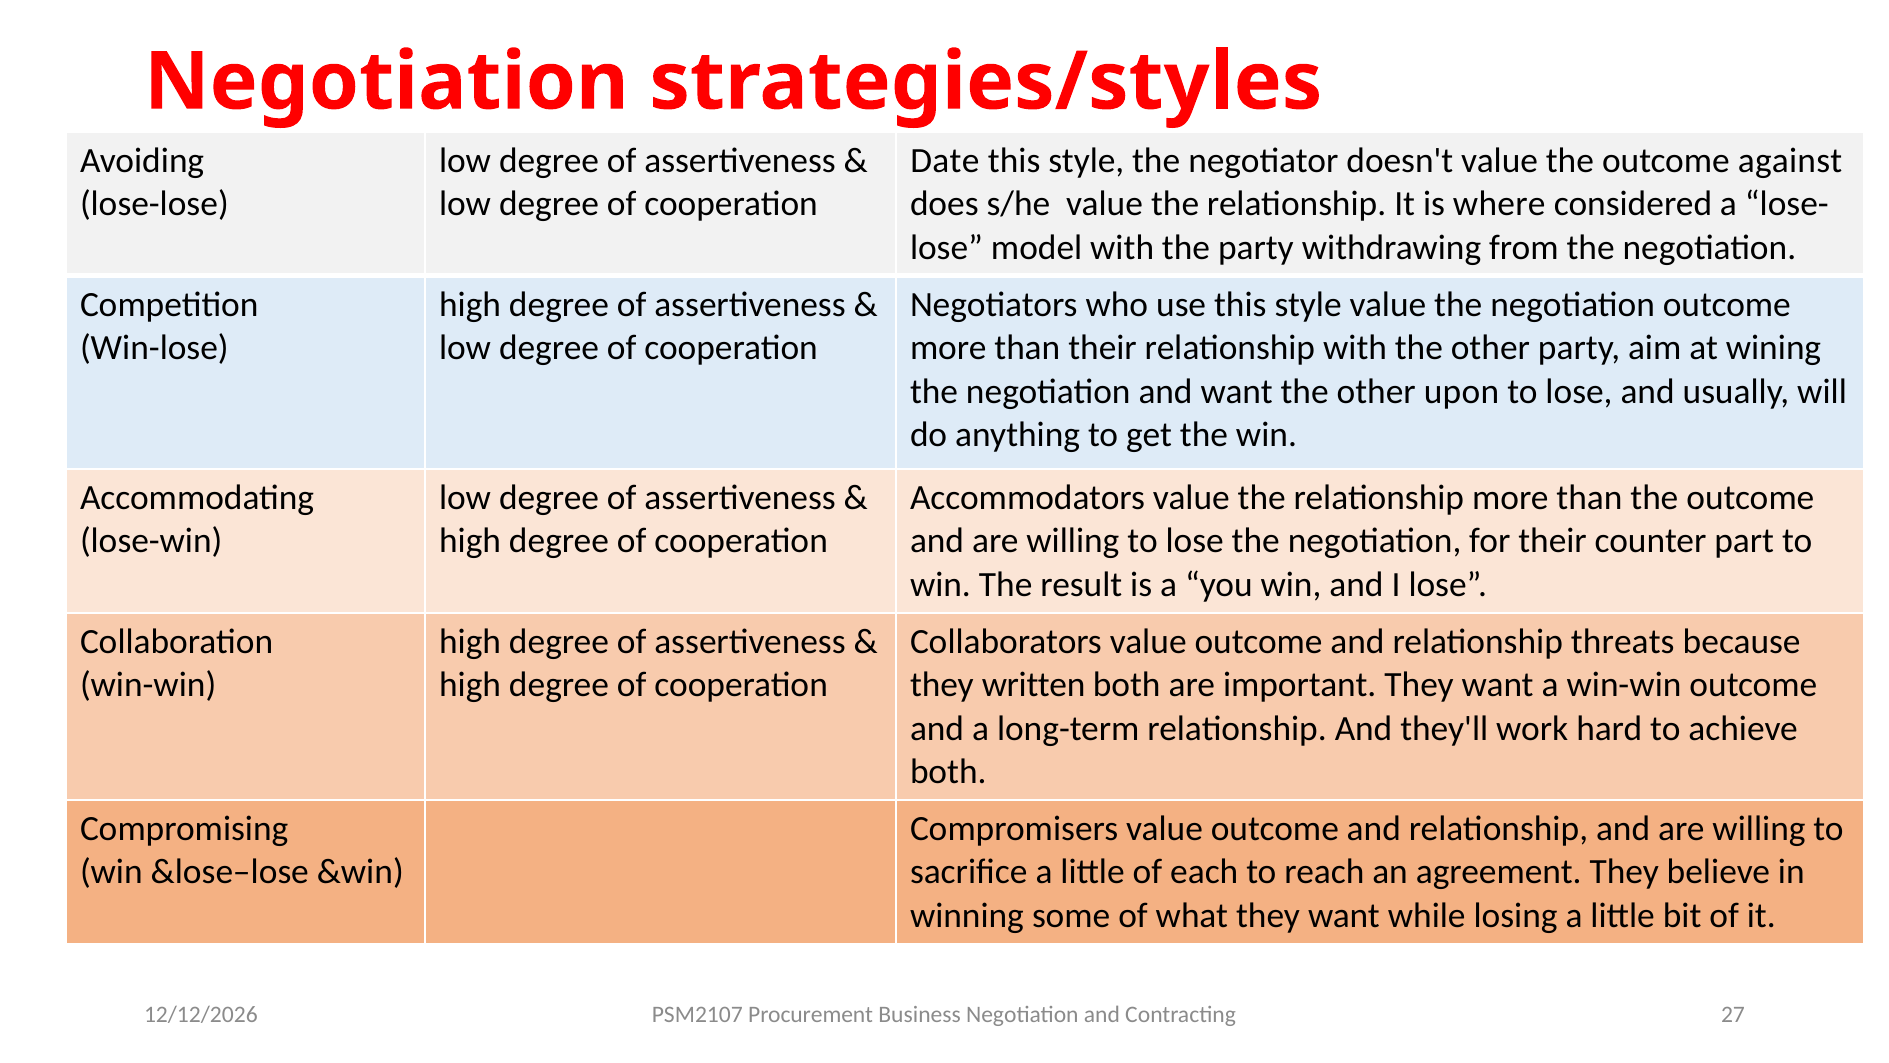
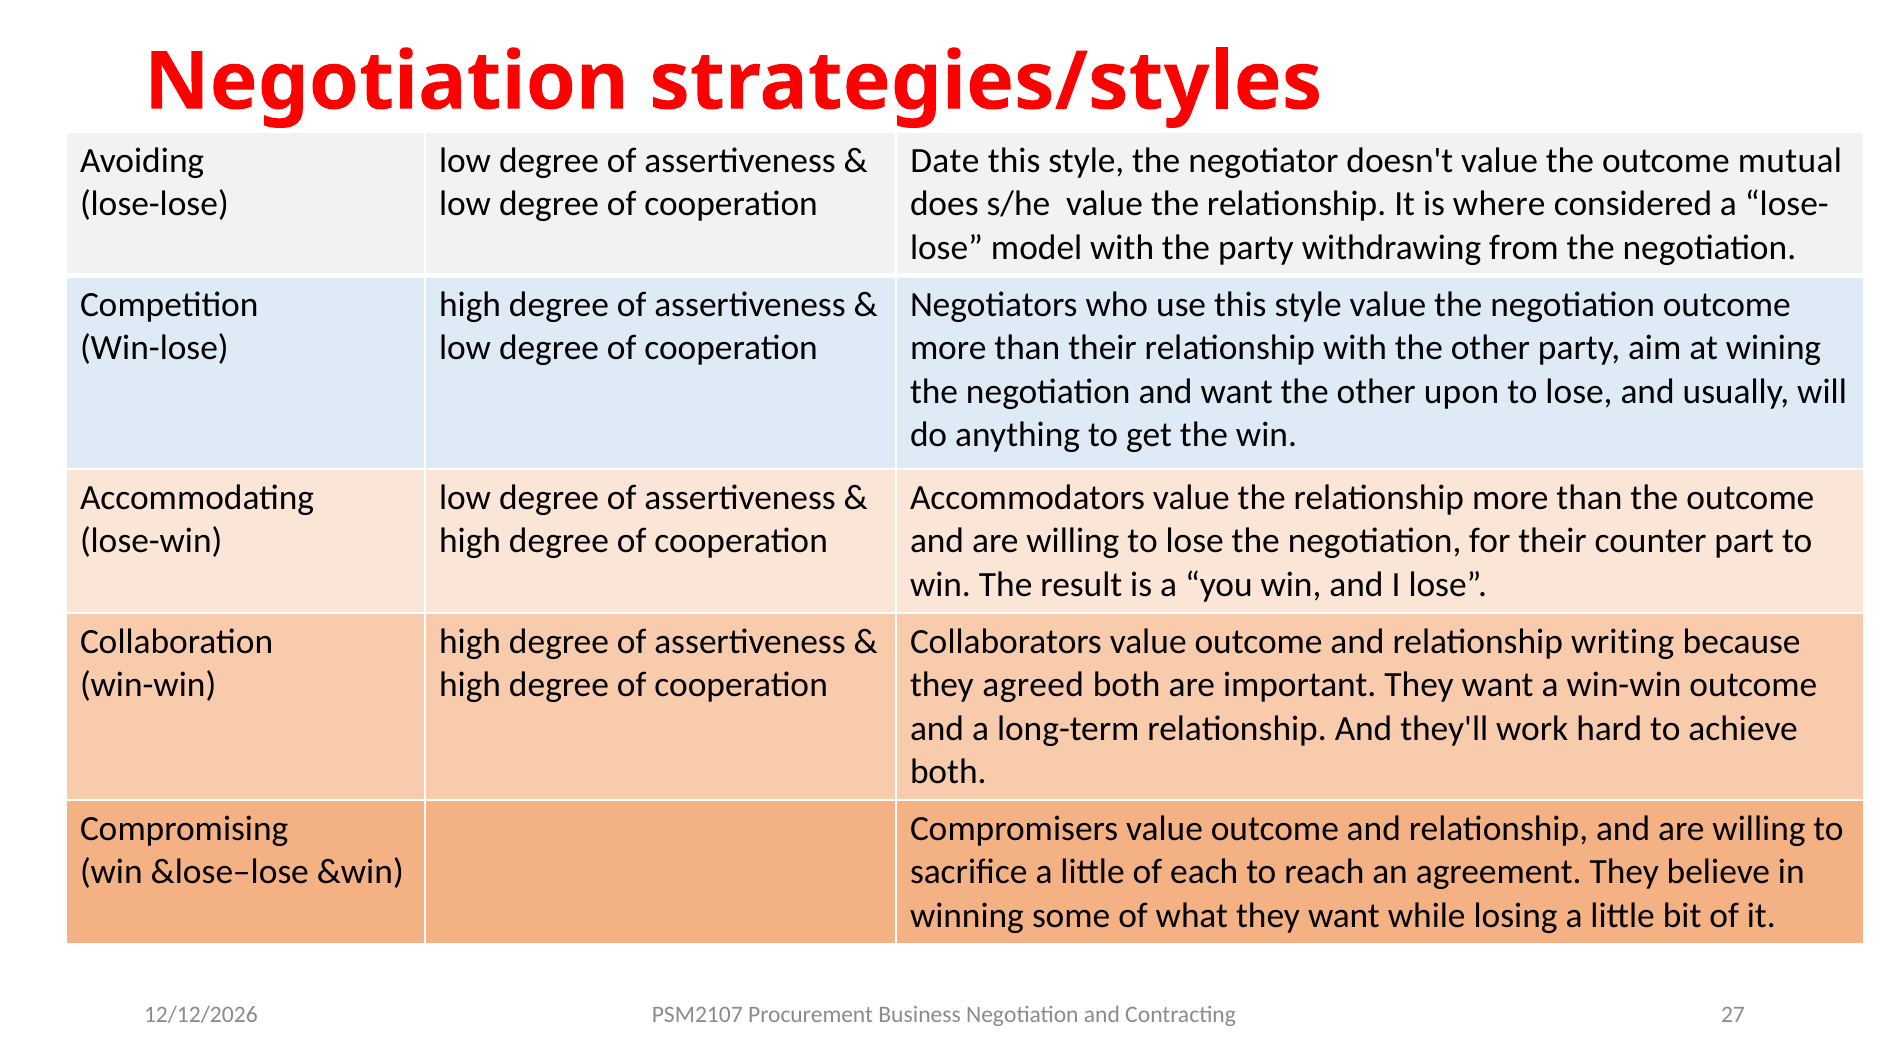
against: against -> mutual
threats: threats -> writing
written: written -> agreed
